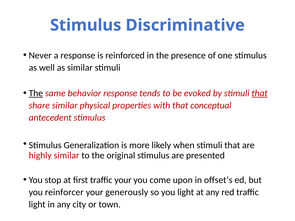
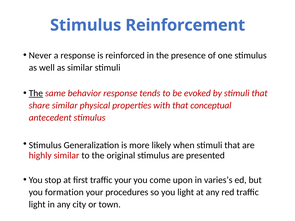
Discriminative: Discriminative -> Reinforcement
that at (260, 93) underline: present -> none
offset’s: offset’s -> varies’s
reinforcer: reinforcer -> formation
generously: generously -> procedures
